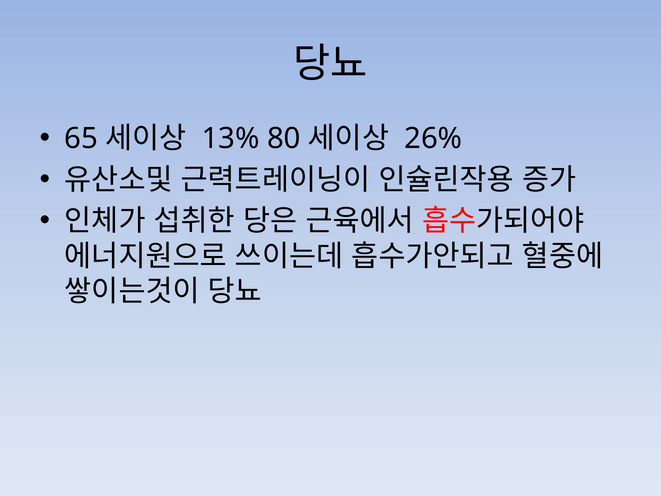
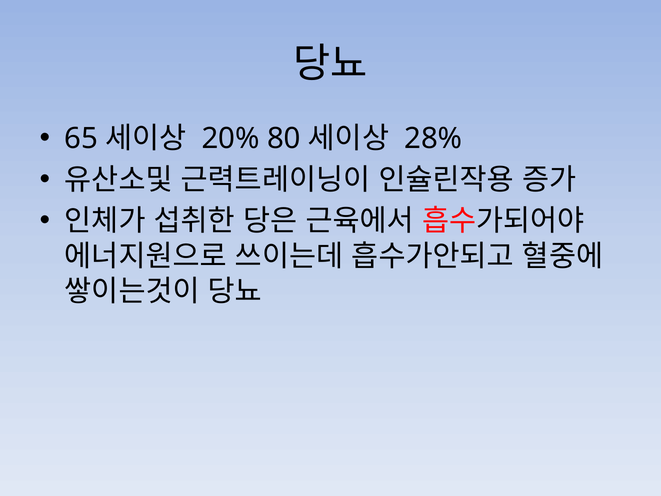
13%: 13% -> 20%
26%: 26% -> 28%
